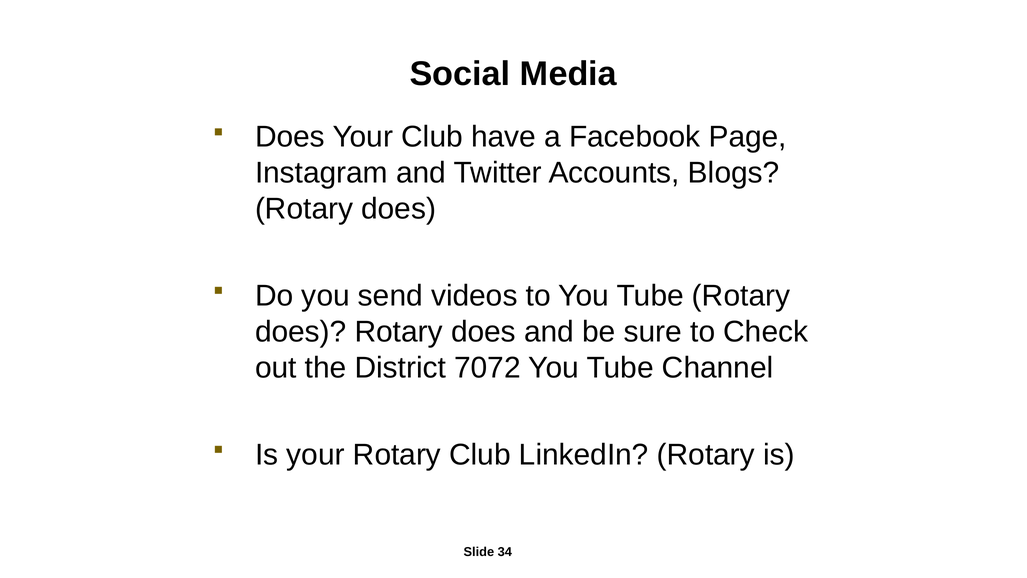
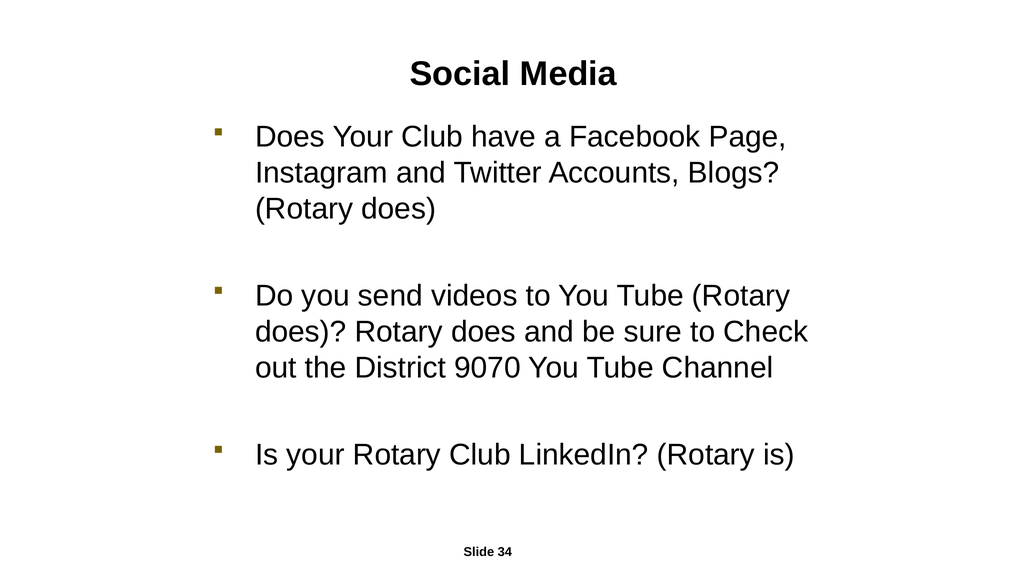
7072: 7072 -> 9070
